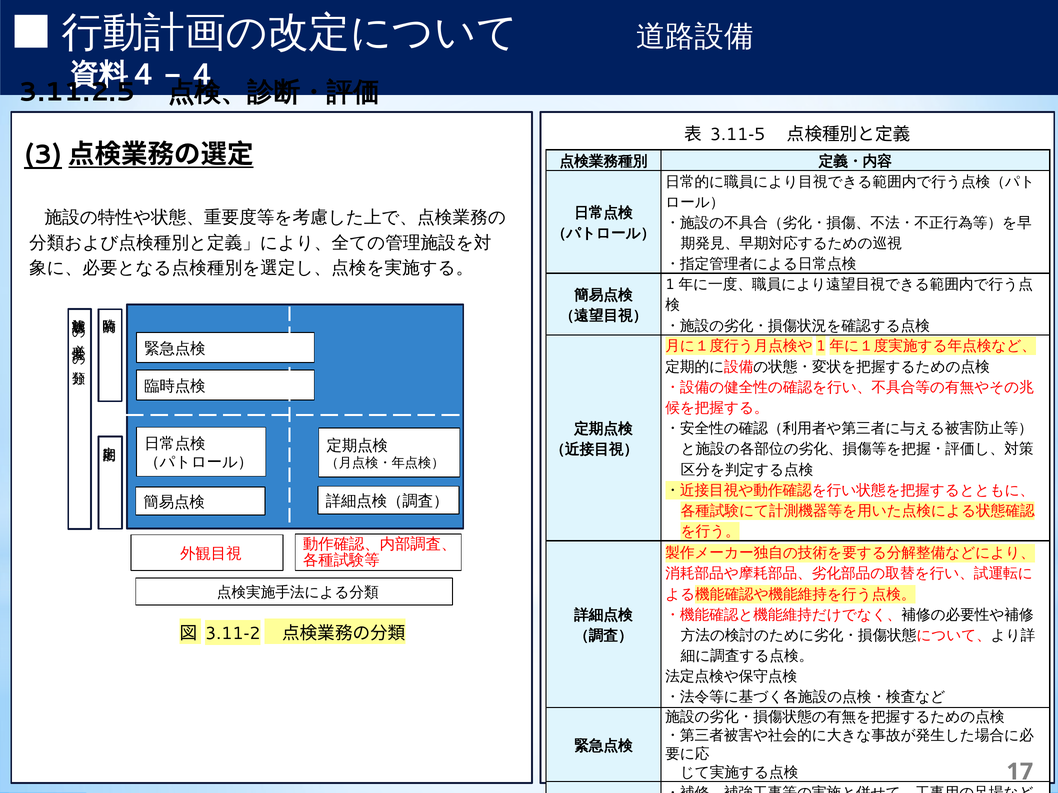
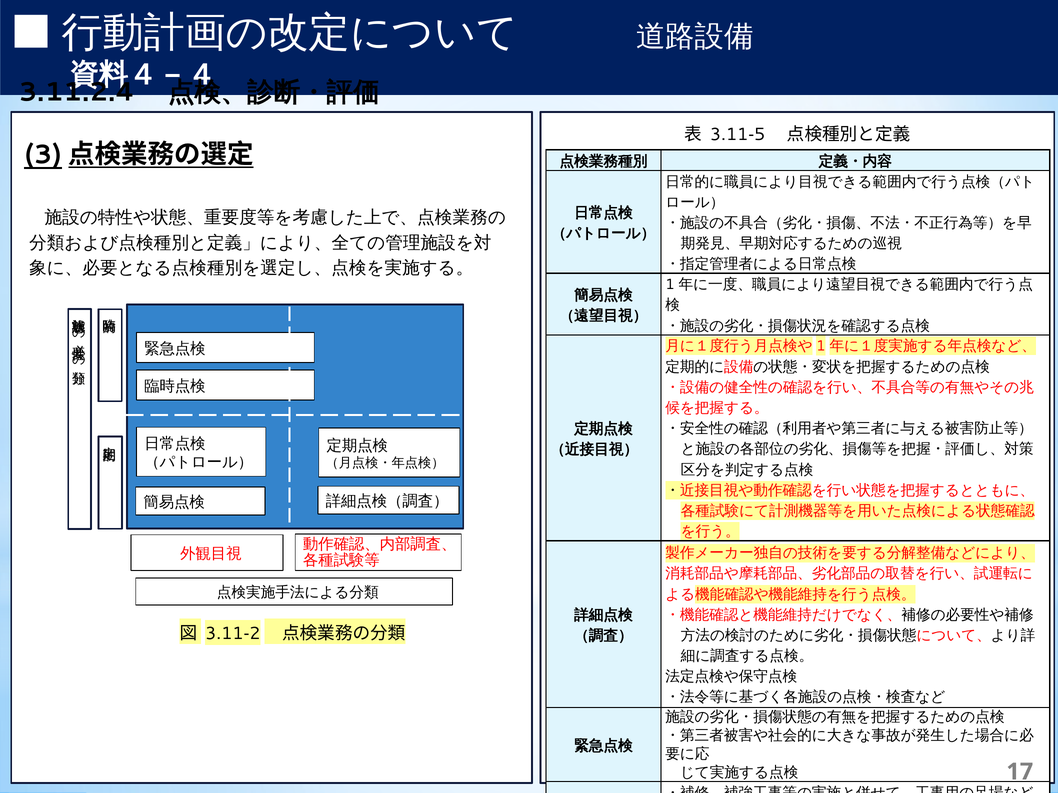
3.11.2.5: 3.11.2.5 -> 3.11.2.4
